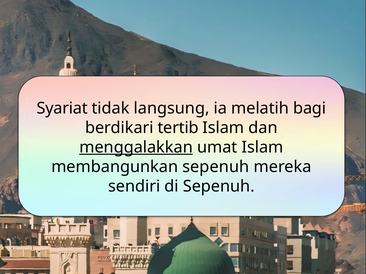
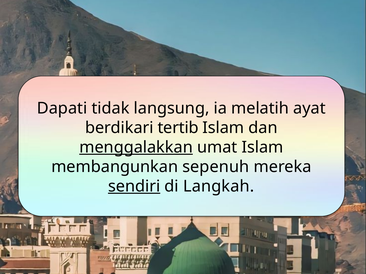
Syariat: Syariat -> Dapati
bagi: bagi -> ayat
sendiri underline: none -> present
di Sepenuh: Sepenuh -> Langkah
